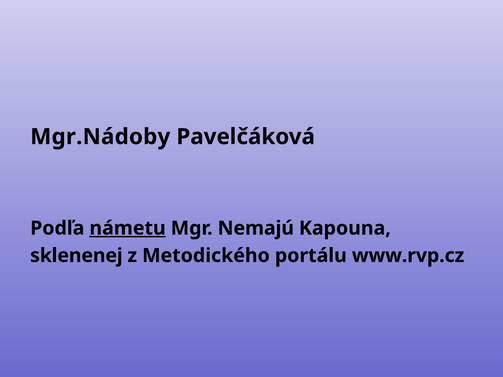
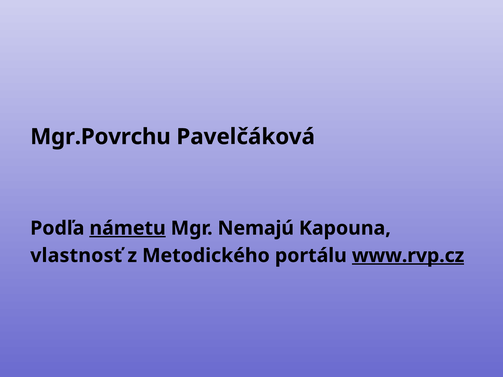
Mgr.Nádoby: Mgr.Nádoby -> Mgr.Povrchu
sklenenej: sklenenej -> vlastnosť
www.rvp.cz underline: none -> present
